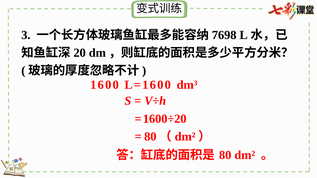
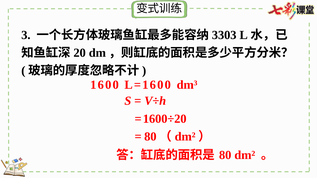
7698: 7698 -> 3303
